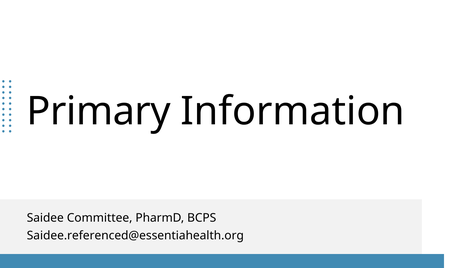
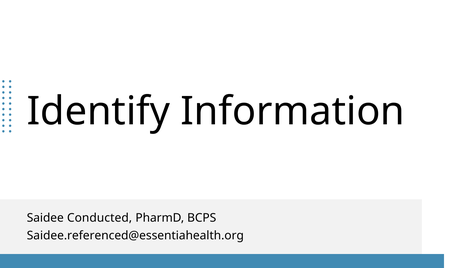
Primary: Primary -> Identify
Committee: Committee -> Conducted
